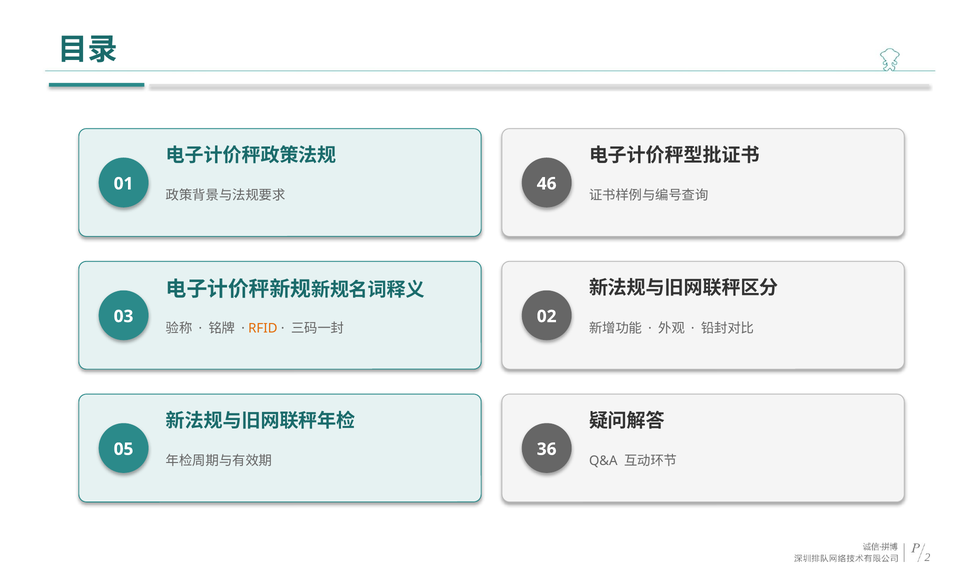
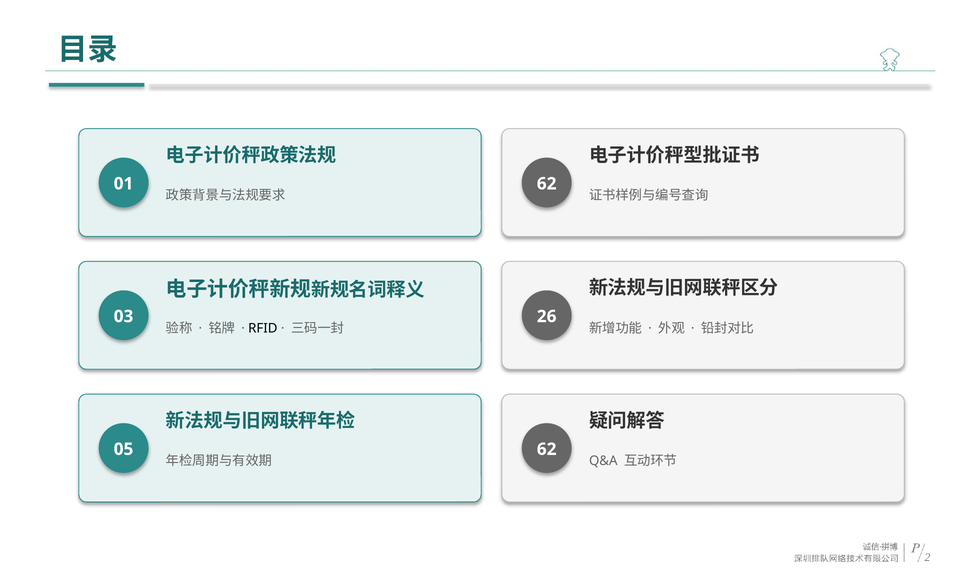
46 at (547, 184): 46 -> 62
RFID colour: orange -> black
02: 02 -> 26
36 at (547, 449): 36 -> 62
